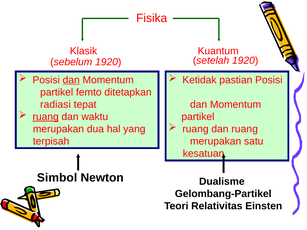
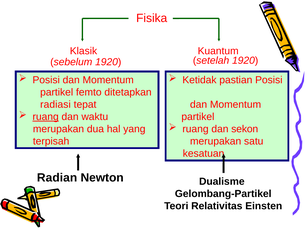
dan at (71, 80) underline: present -> none
dan ruang: ruang -> sekon
Simbol: Simbol -> Radian
